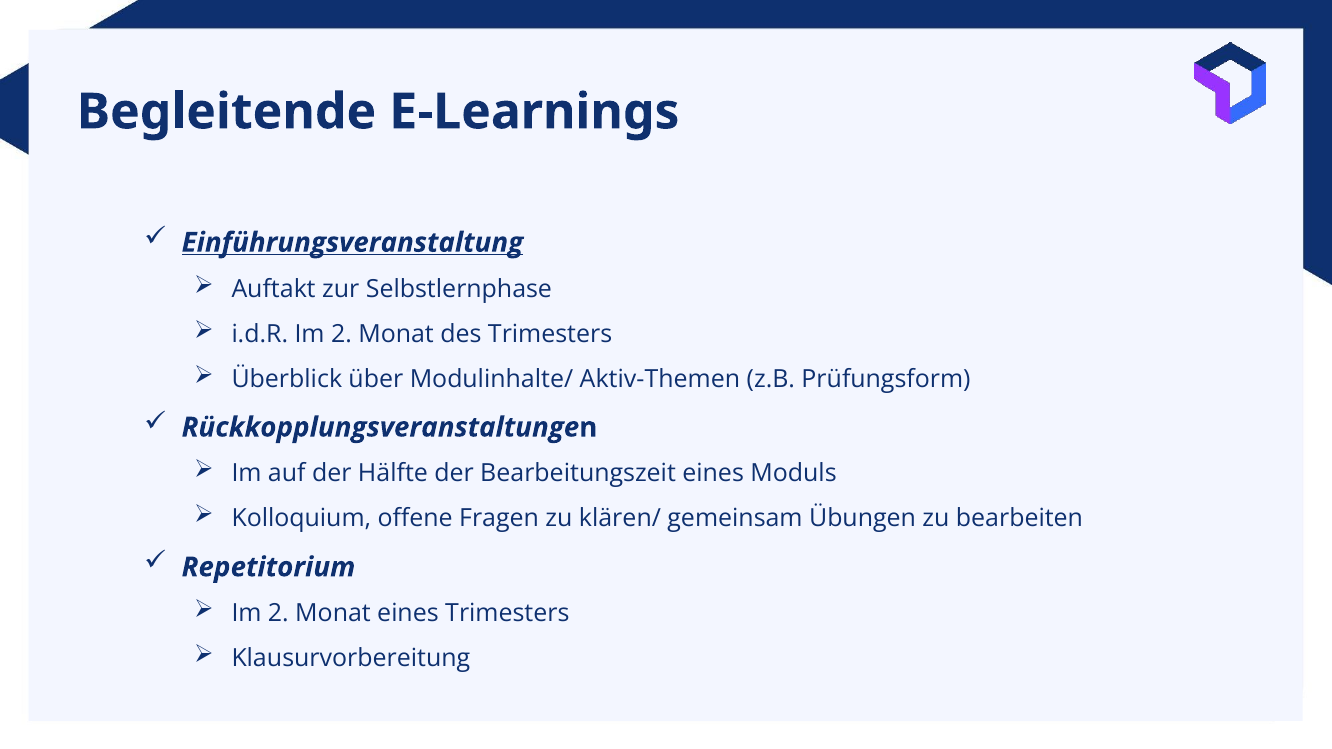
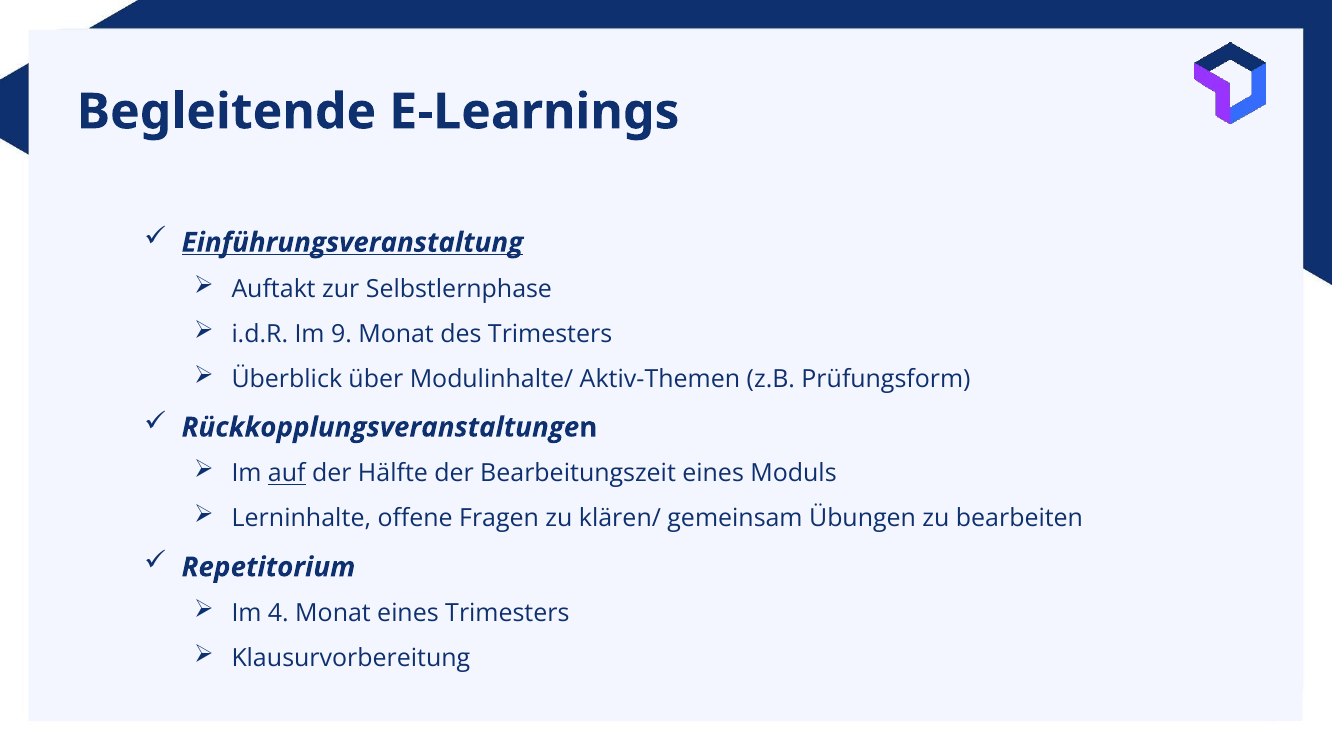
i.d.R Im 2: 2 -> 9
auf underline: none -> present
Kolloquium: Kolloquium -> Lerninhalte
2 at (278, 614): 2 -> 4
